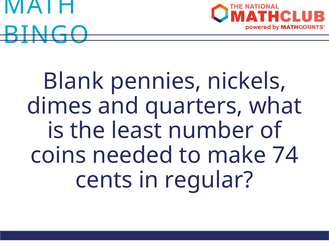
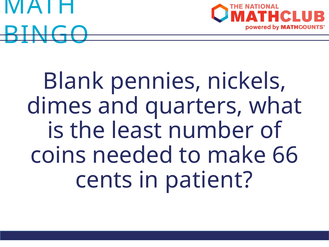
74: 74 -> 66
regular: regular -> patient
